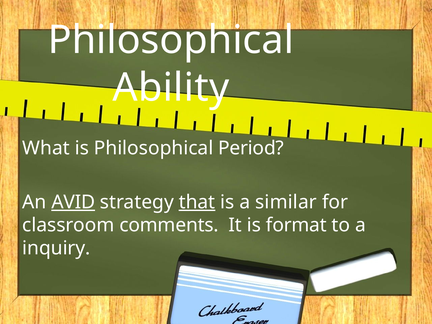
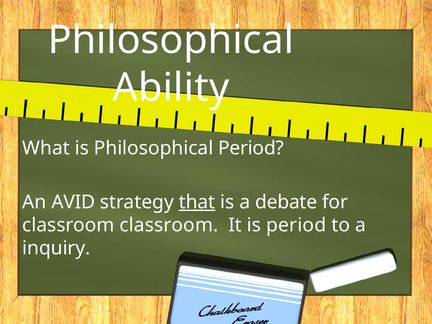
AVID underline: present -> none
similar: similar -> debate
classroom comments: comments -> classroom
is format: format -> period
